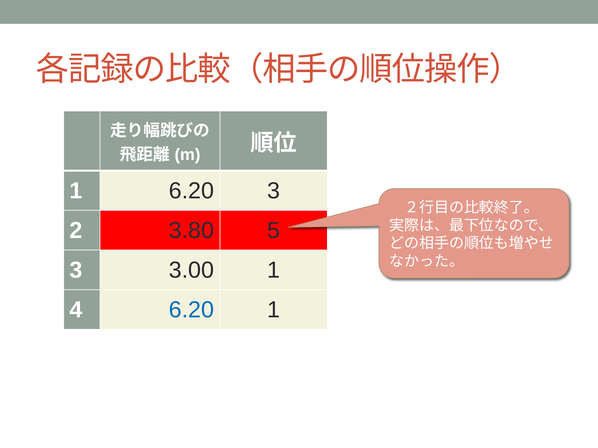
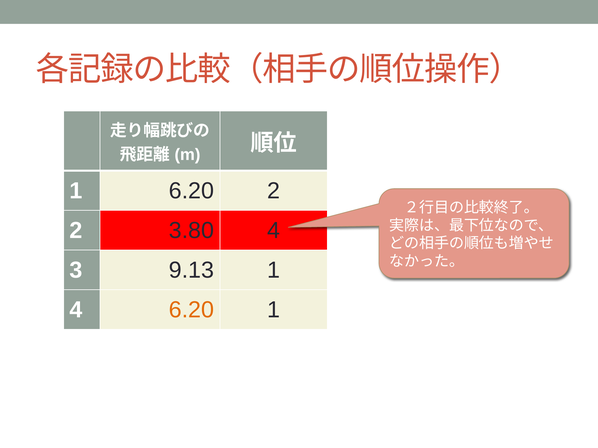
6.20 3: 3 -> 2
3.80 5: 5 -> 4
3.00: 3.00 -> 9.13
6.20 at (191, 310) colour: blue -> orange
